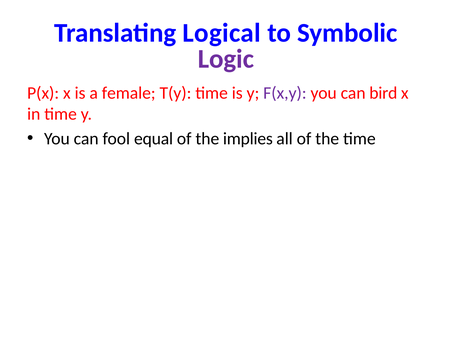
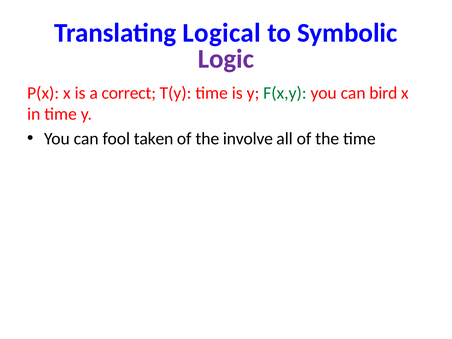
female: female -> correct
F(x,y colour: purple -> green
equal: equal -> taken
implies: implies -> involve
